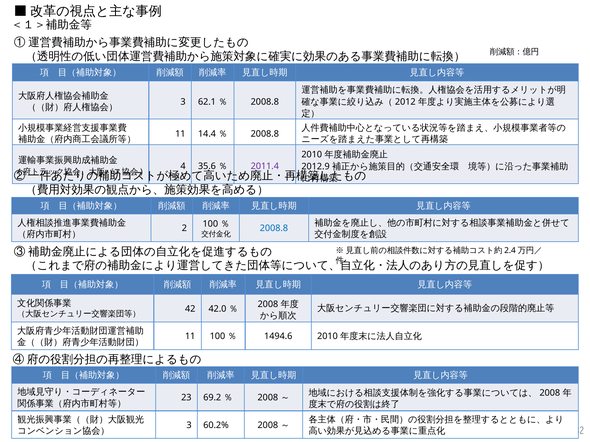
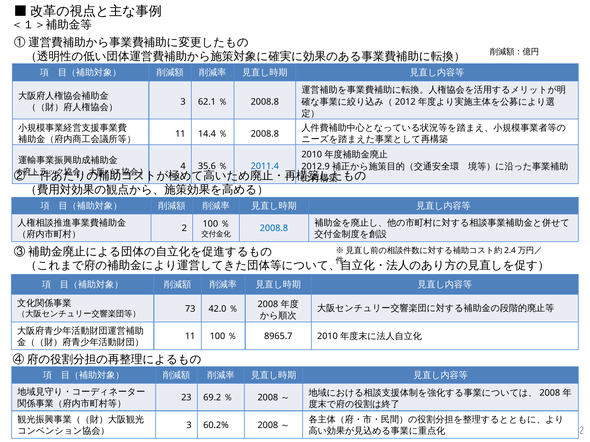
2011.4 colour: purple -> blue
42: 42 -> 73
1494.6: 1494.6 -> 8965.7
